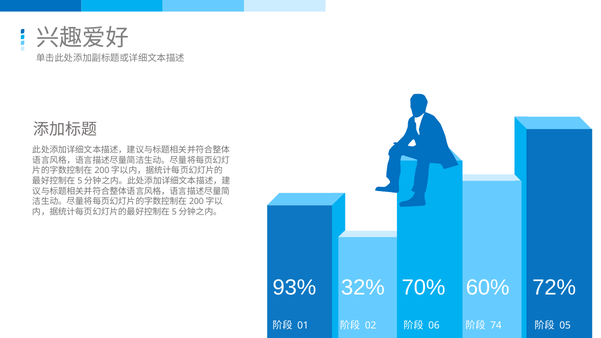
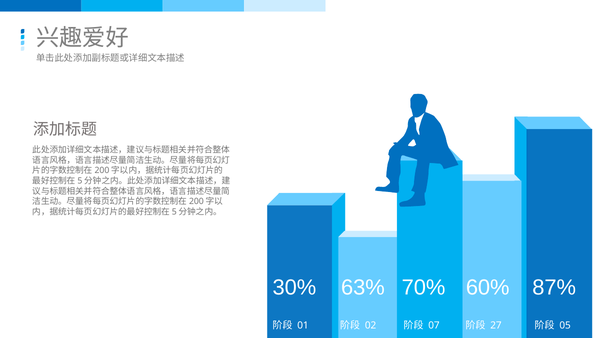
93%: 93% -> 30%
32%: 32% -> 63%
72%: 72% -> 87%
06: 06 -> 07
74: 74 -> 27
